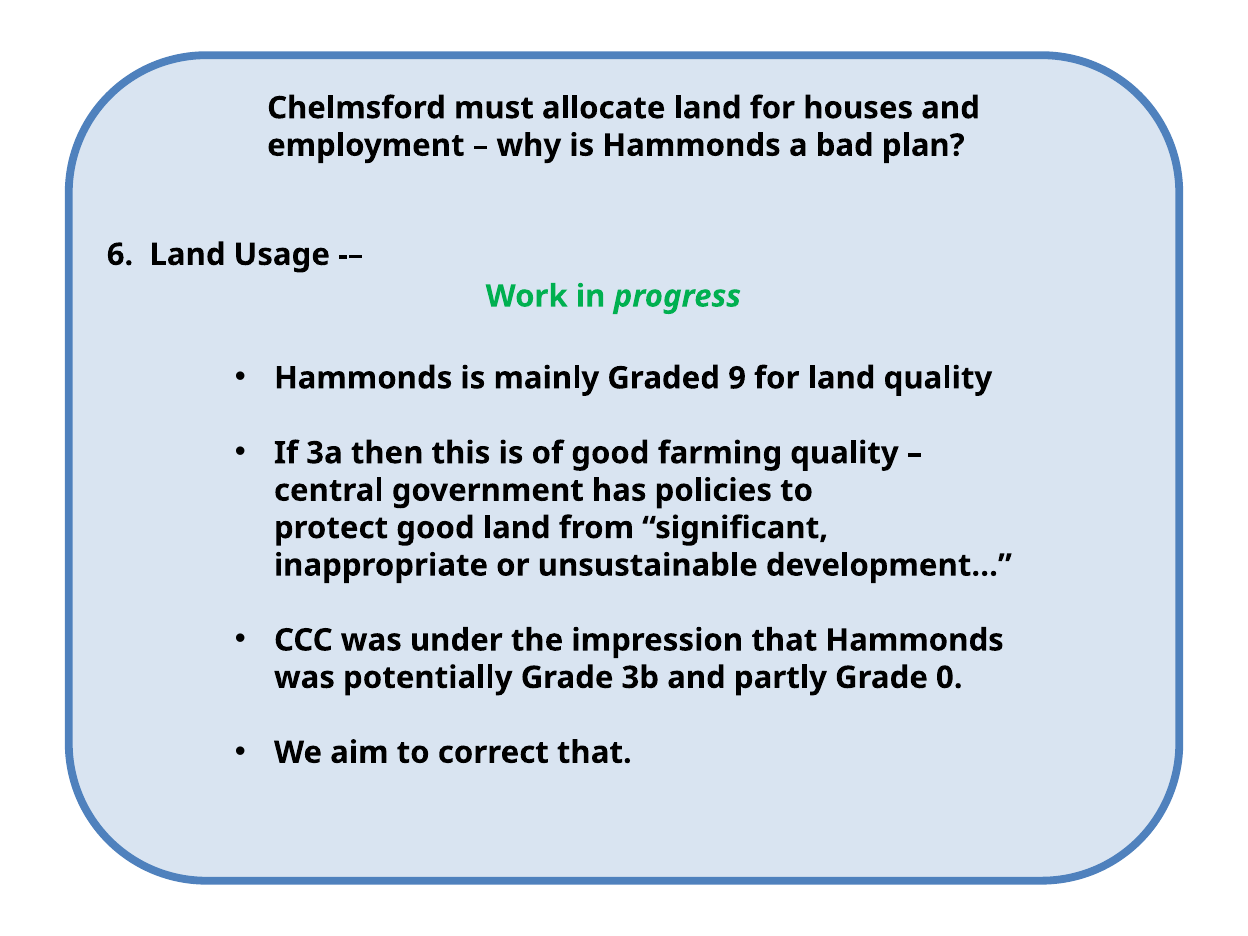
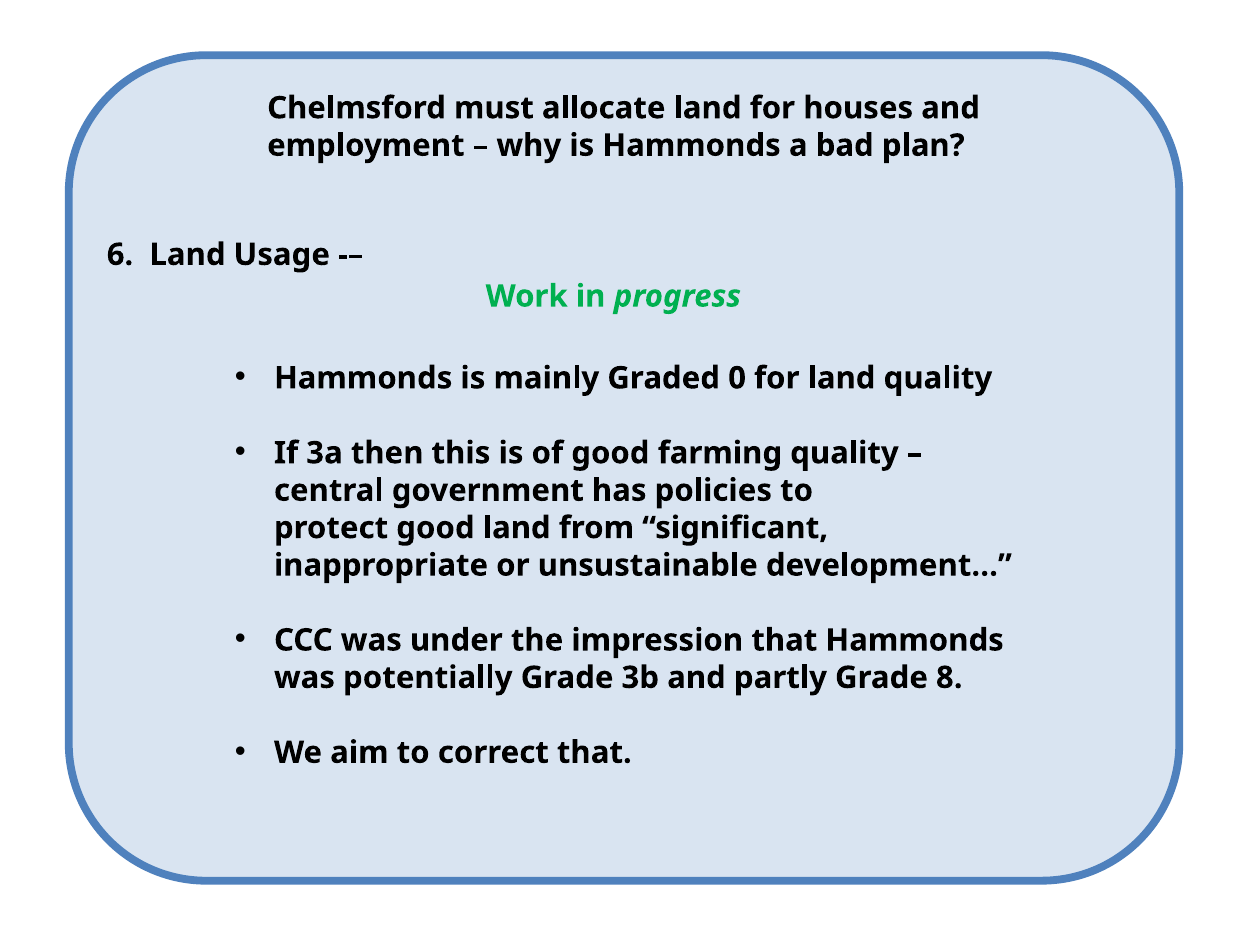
9: 9 -> 0
0: 0 -> 8
